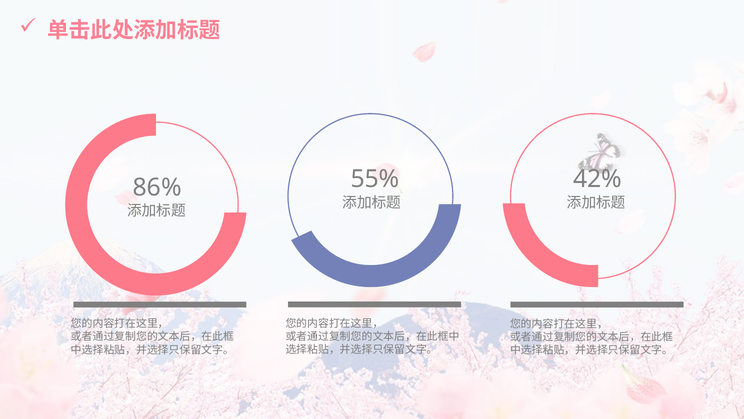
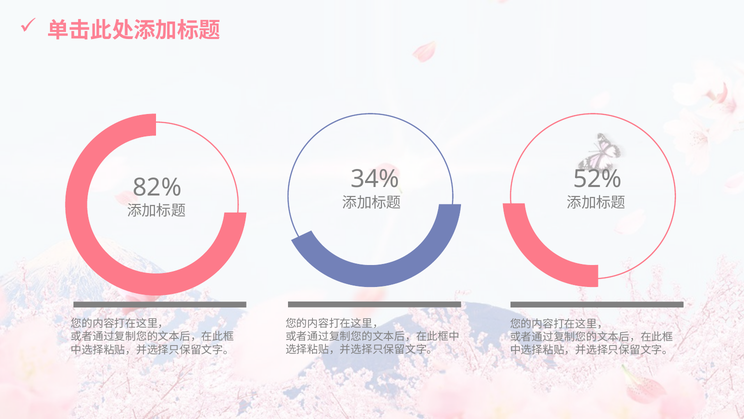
55%: 55% -> 34%
42%: 42% -> 52%
86%: 86% -> 82%
